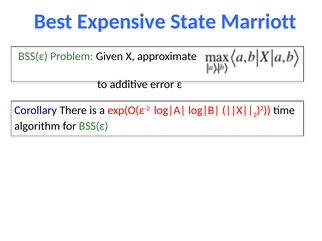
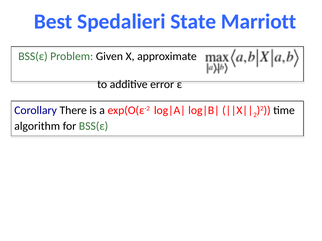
Expensive: Expensive -> Spedalieri
